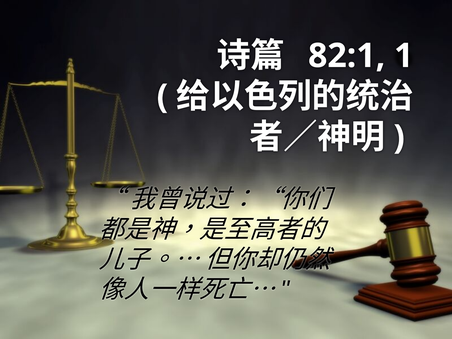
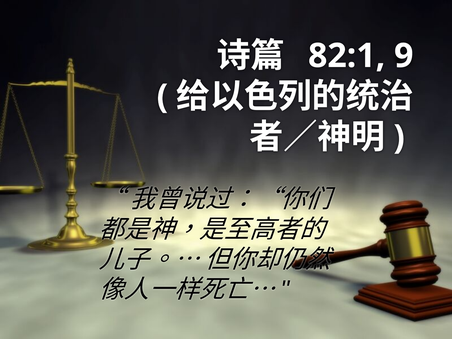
1: 1 -> 9
